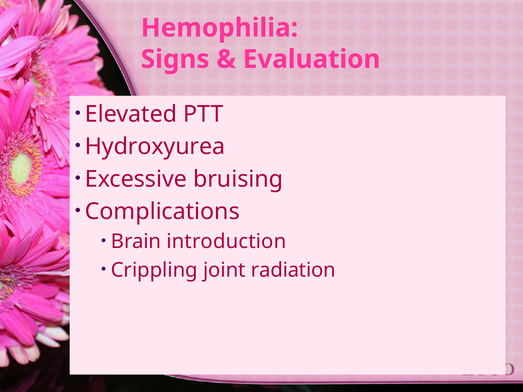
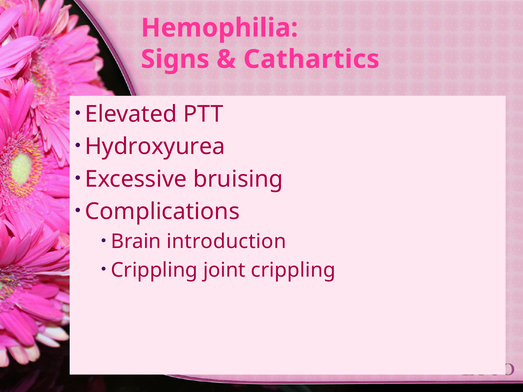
Evaluation: Evaluation -> Cathartics
joint radiation: radiation -> crippling
